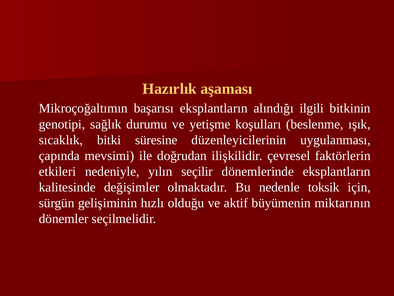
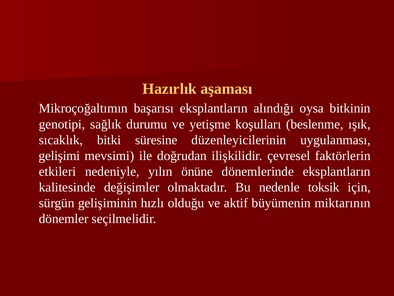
ilgili: ilgili -> oysa
çapında: çapında -> gelişimi
seçilir: seçilir -> önüne
